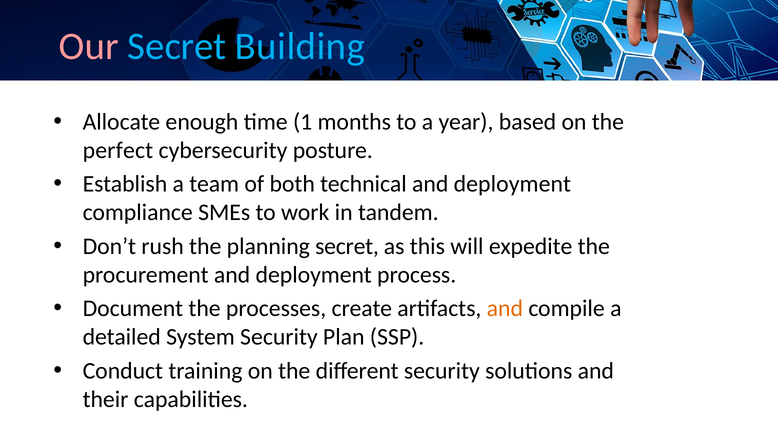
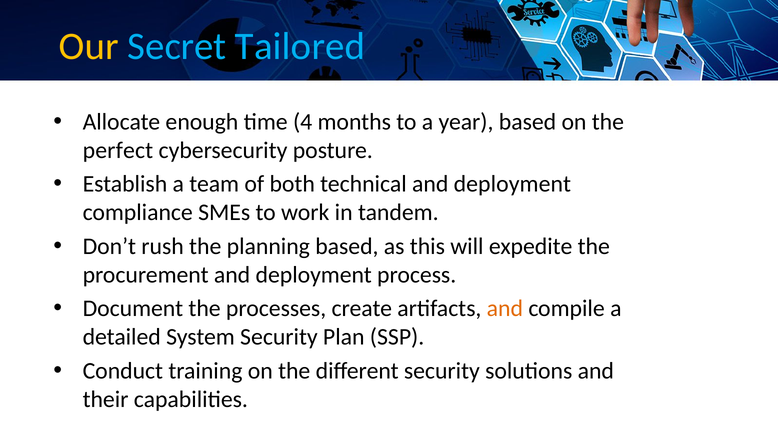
Our colour: pink -> yellow
Building: Building -> Tailored
1: 1 -> 4
planning secret: secret -> based
